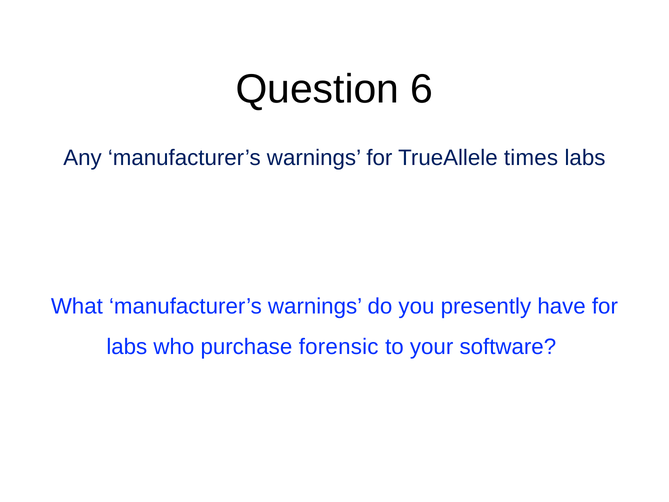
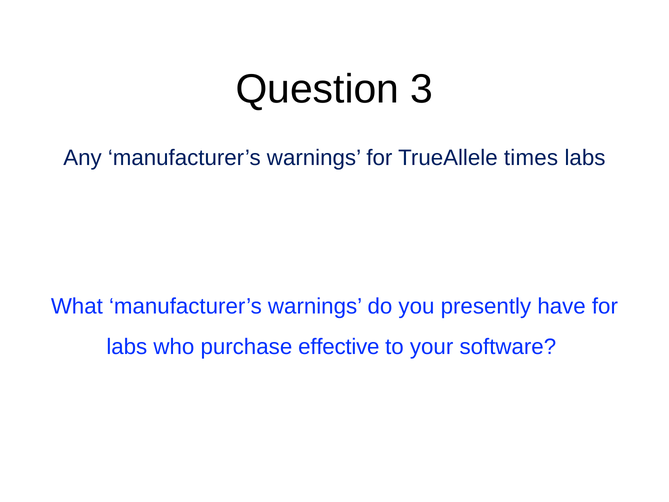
6: 6 -> 3
forensic: forensic -> effective
